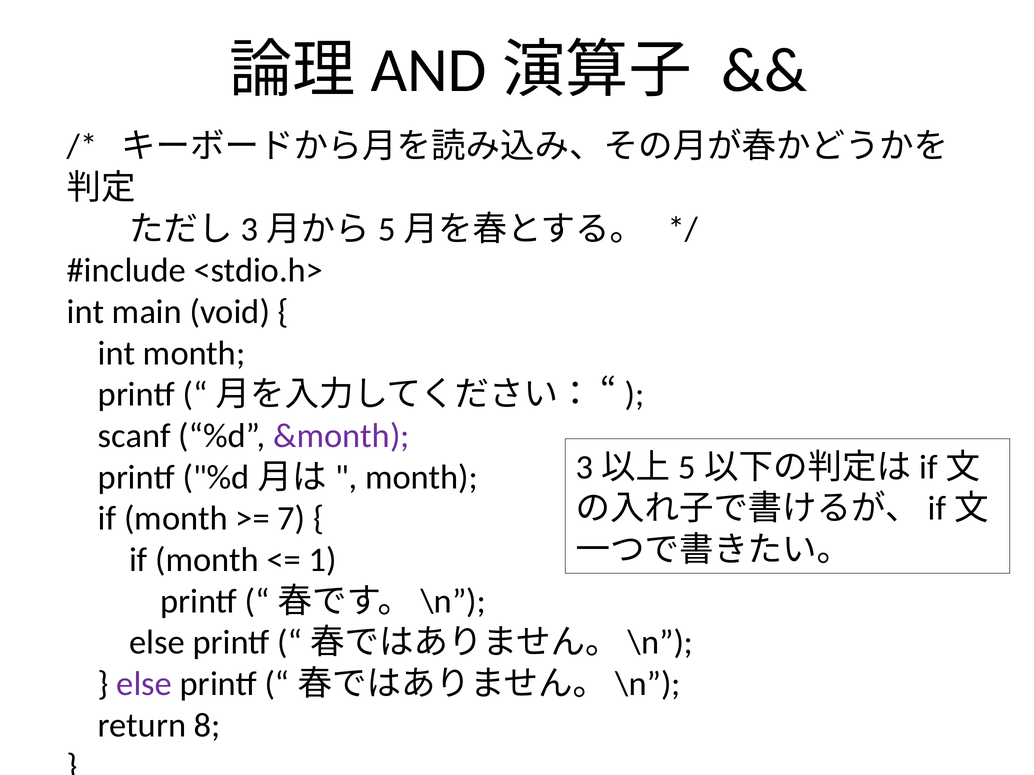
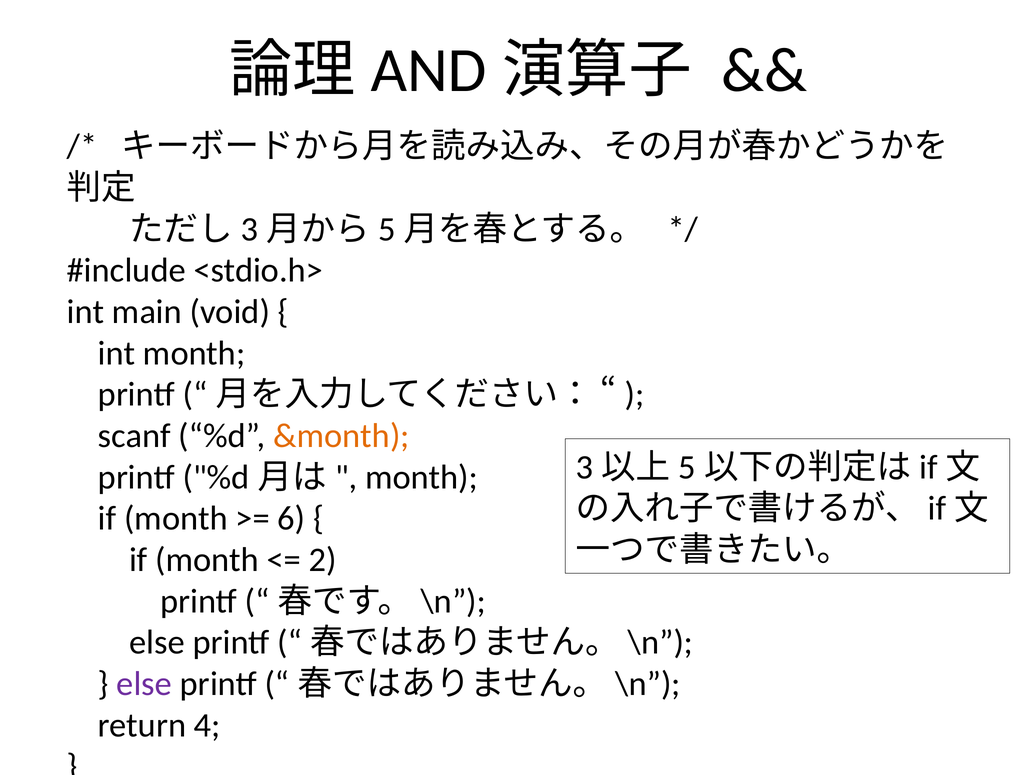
&month colour: purple -> orange
7: 7 -> 6
1: 1 -> 2
8: 8 -> 4
